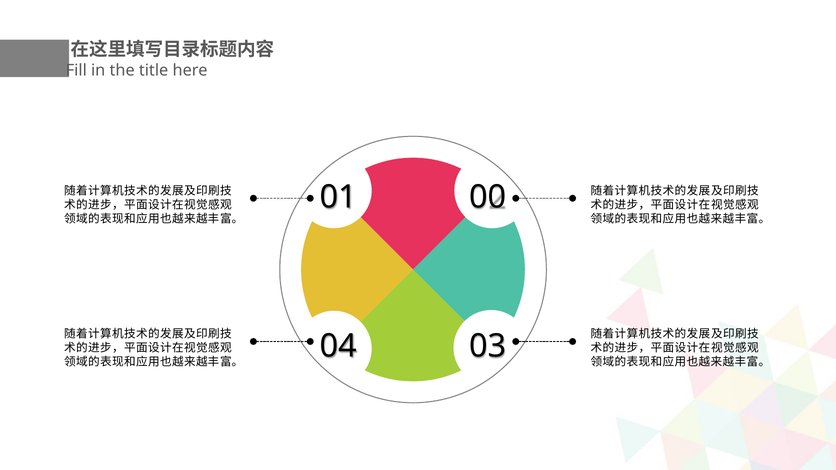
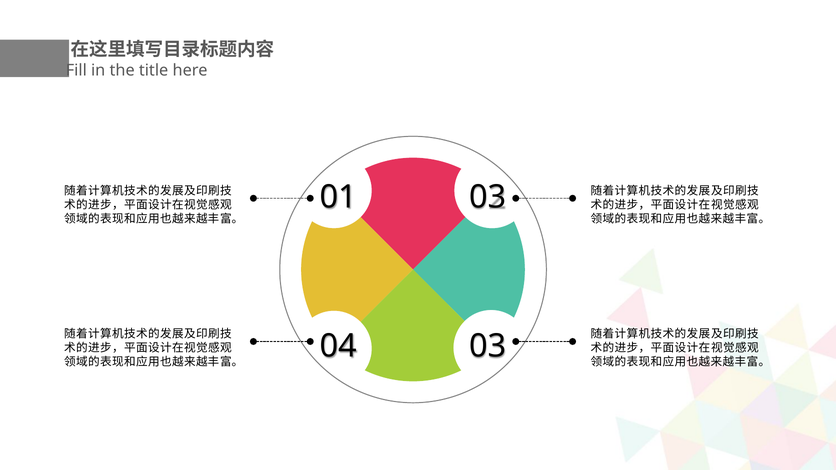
01 00: 00 -> 03
